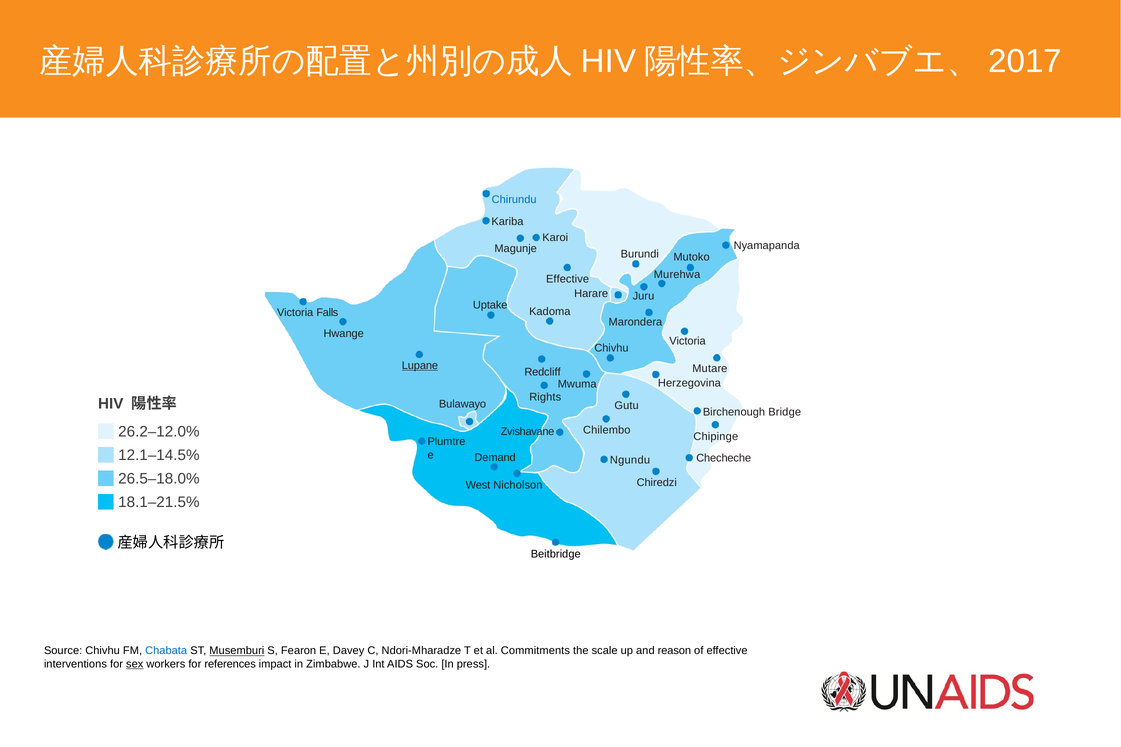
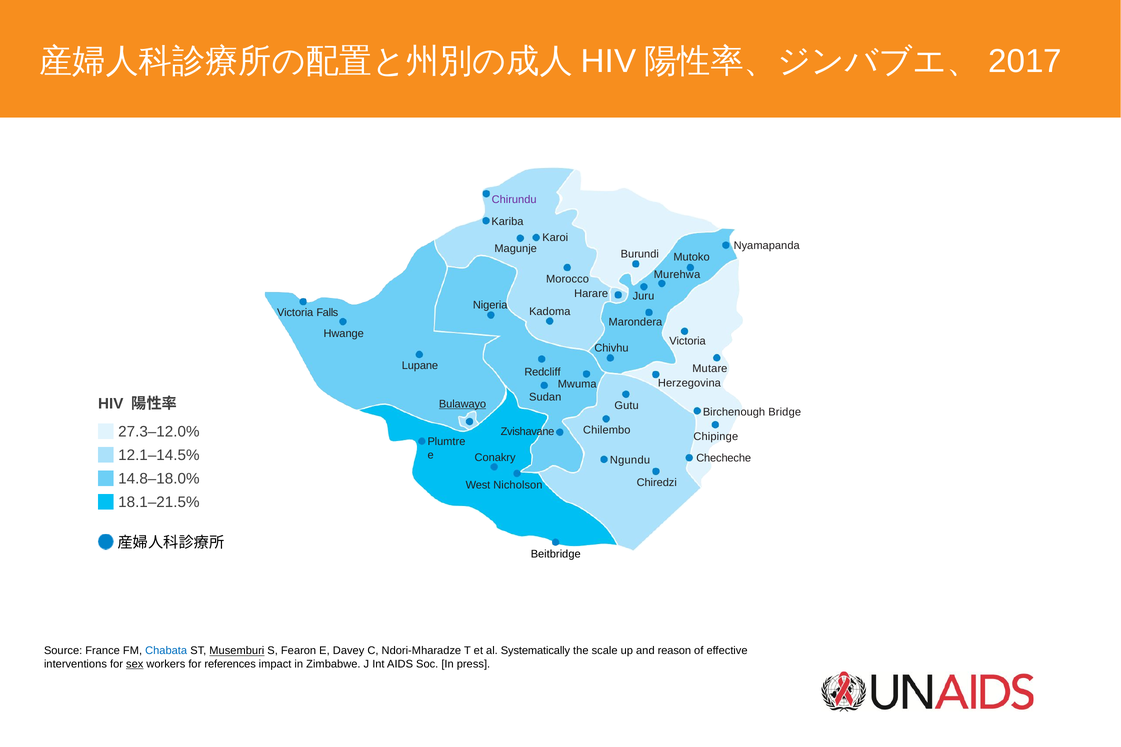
Chirundu colour: blue -> purple
Effective at (568, 279): Effective -> Morocco
Uptake: Uptake -> Nigeria
Lupane underline: present -> none
Rights: Rights -> Sudan
Bulawayo underline: none -> present
26.2–12.0%: 26.2–12.0% -> 27.3–12.0%
Demand: Demand -> Conakry
26.5–18.0%: 26.5–18.0% -> 14.8–18.0%
Source Chivhu: Chivhu -> France
Commitments: Commitments -> Systematically
